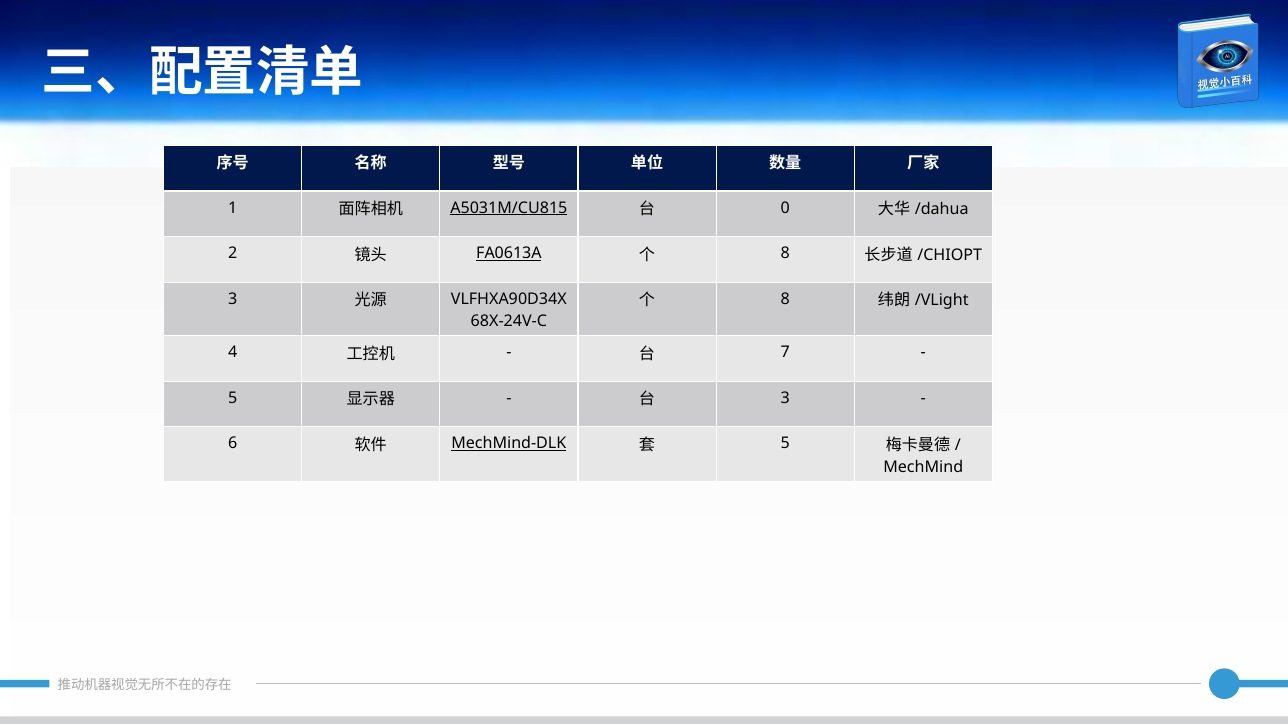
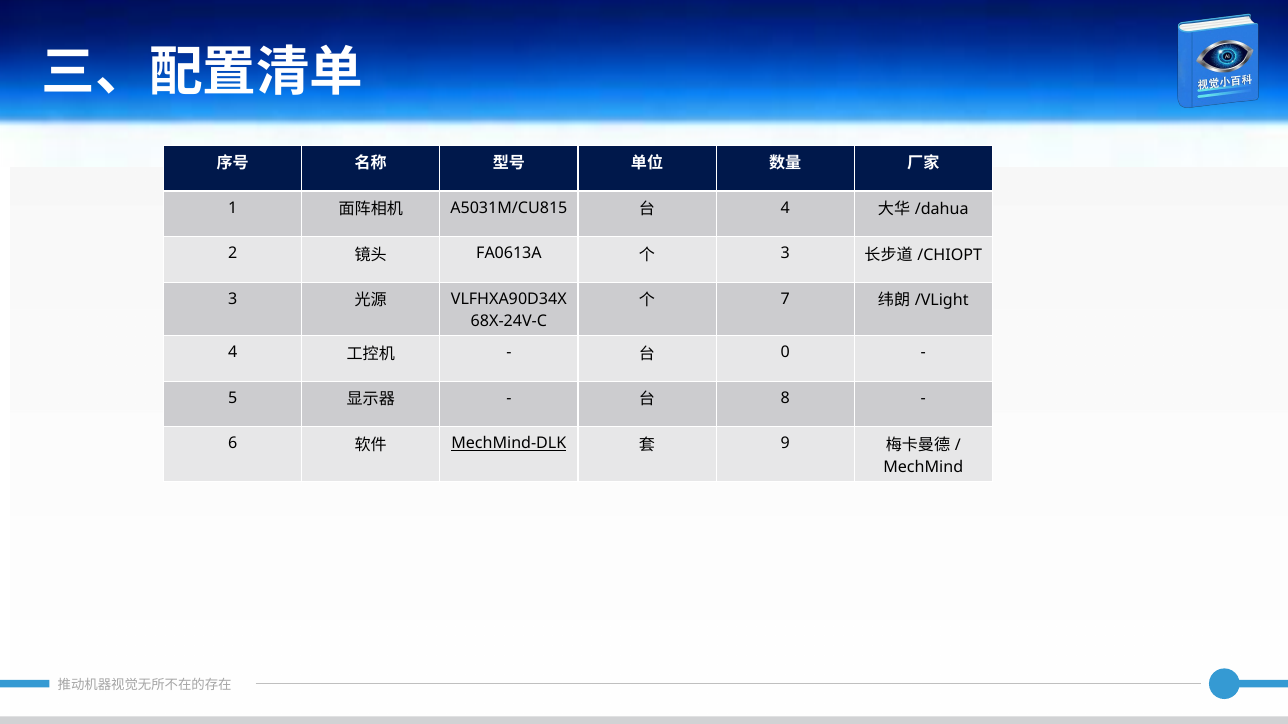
A5031M/CU815 underline: present -> none
0 at (785, 208): 0 -> 4
FA0613A underline: present -> none
8 at (785, 253): 8 -> 3
8 at (785, 299): 8 -> 7
7: 7 -> 0
3 at (785, 398): 3 -> 8
5 at (785, 444): 5 -> 9
